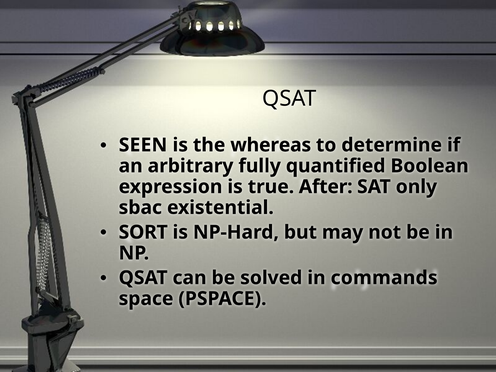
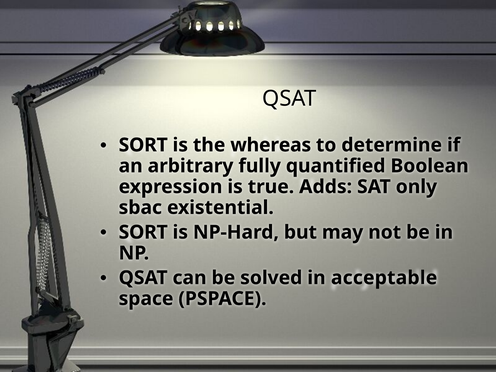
SEEN at (143, 145): SEEN -> SORT
After: After -> Adds
commands: commands -> acceptable
